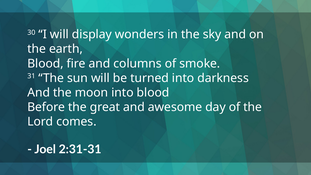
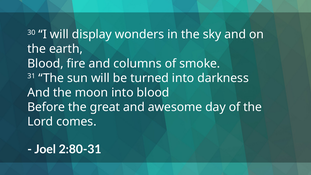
2:31-31: 2:31-31 -> 2:80-31
